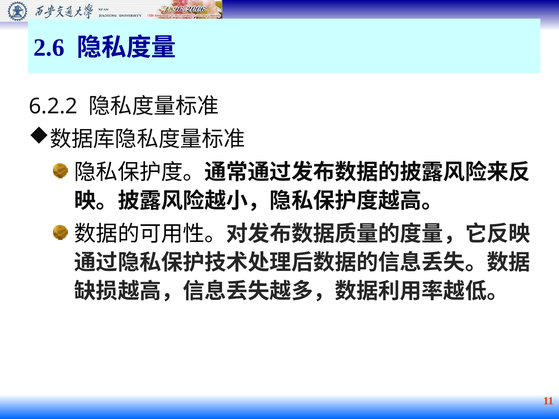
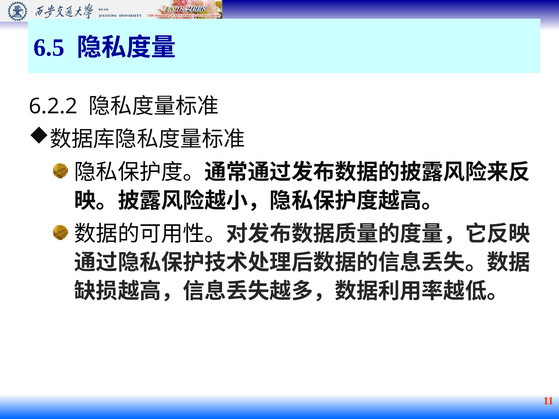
2.6: 2.6 -> 6.5
